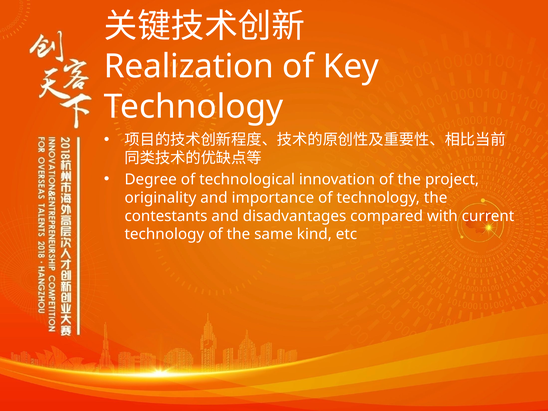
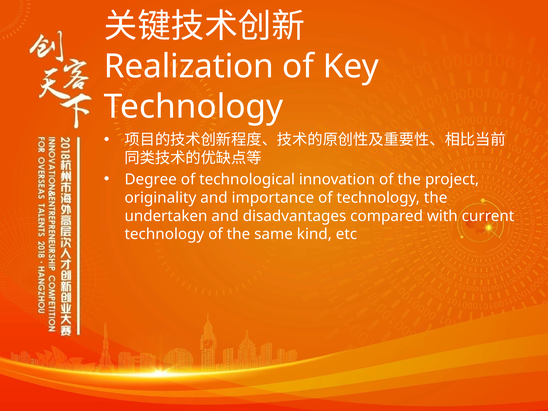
contestants: contestants -> undertaken
